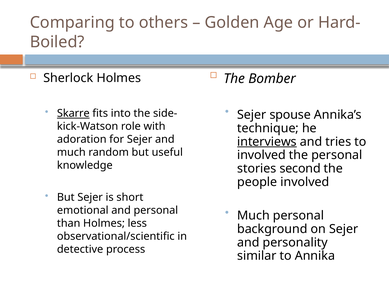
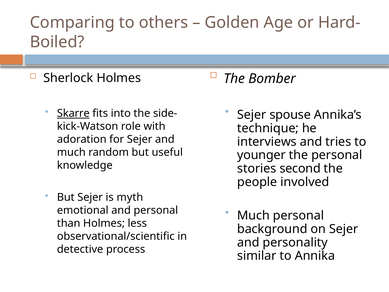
interviews underline: present -> none
involved at (261, 155): involved -> younger
short: short -> myth
